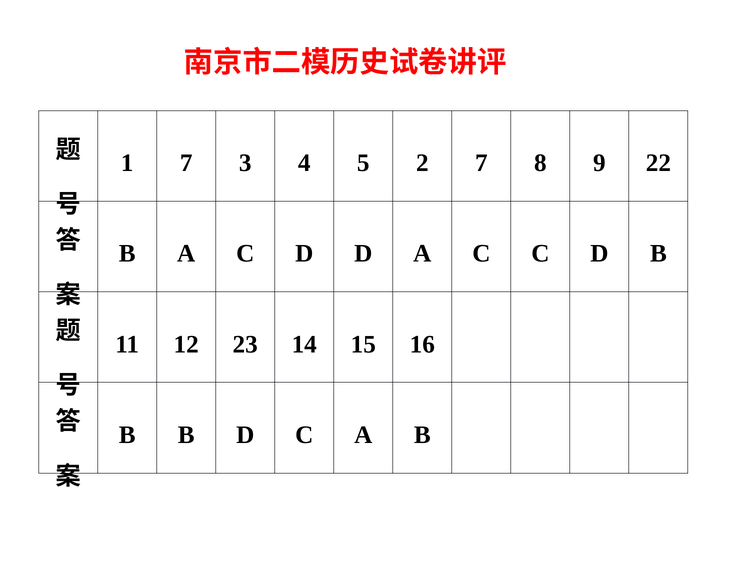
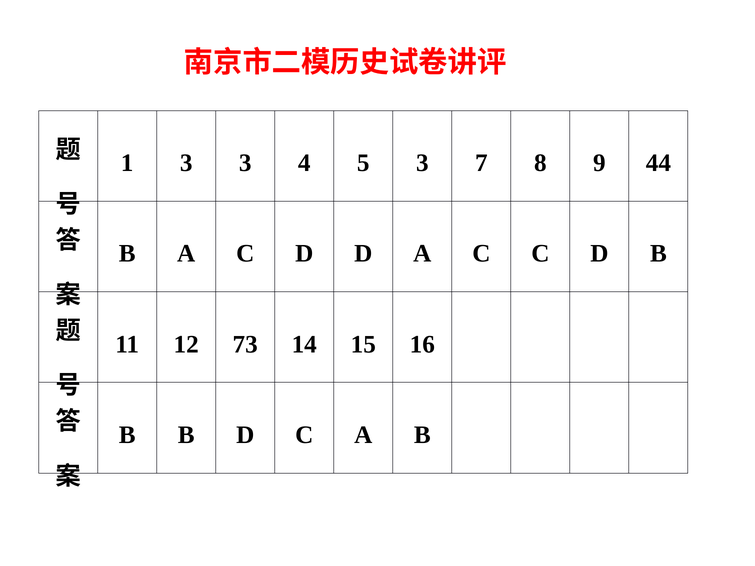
1 7: 7 -> 3
5 2: 2 -> 3
22: 22 -> 44
23: 23 -> 73
